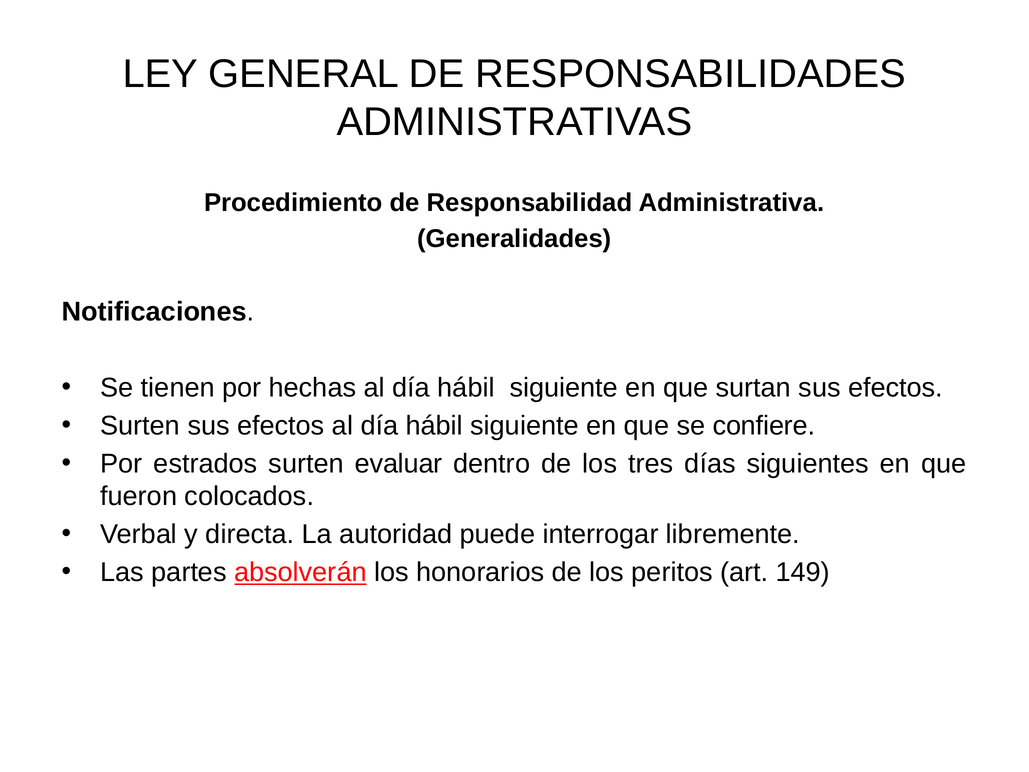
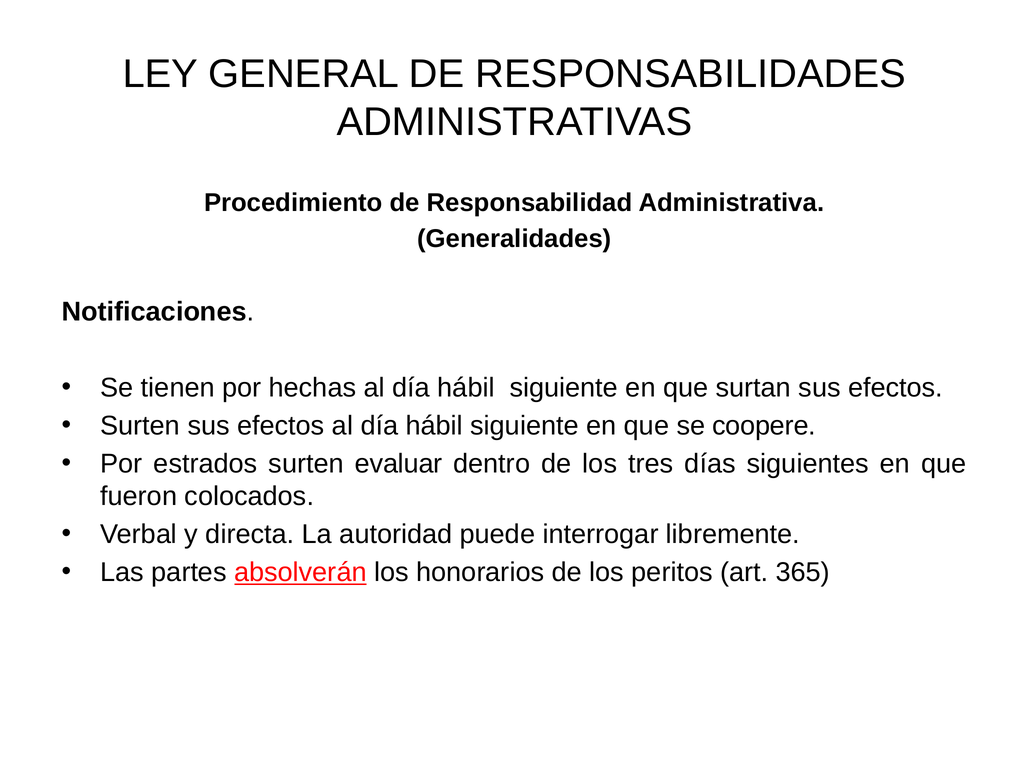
confiere: confiere -> coopere
149: 149 -> 365
